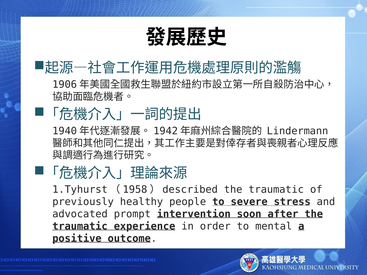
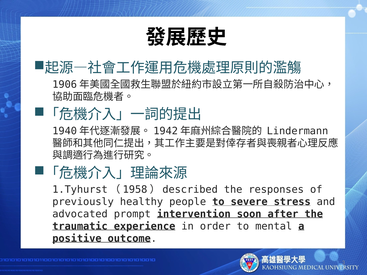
1.Tyhurst（1958）described the traumatic: traumatic -> responses
